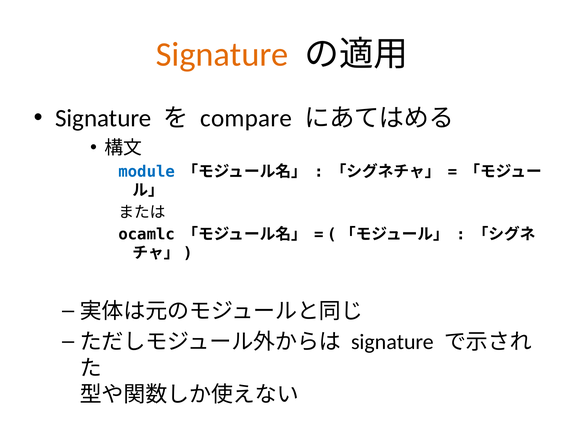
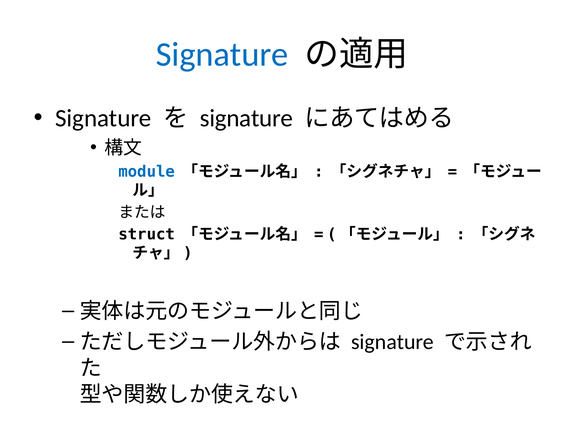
Signature at (222, 55) colour: orange -> blue
compare at (246, 118): compare -> signature
ocamlc: ocamlc -> struct
